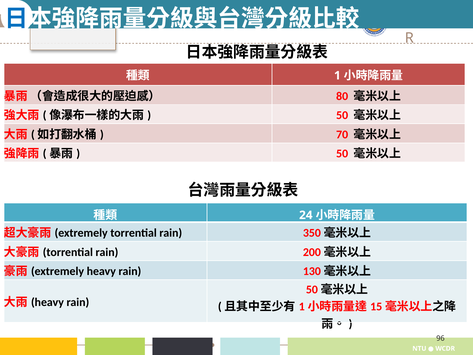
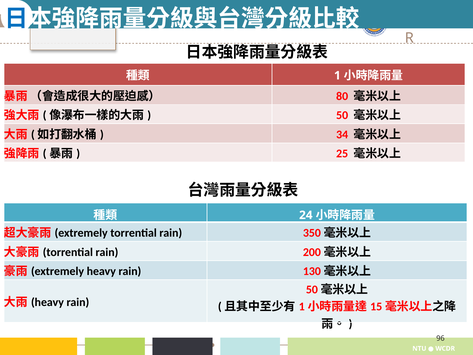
70: 70 -> 34
50 at (342, 154): 50 -> 25
